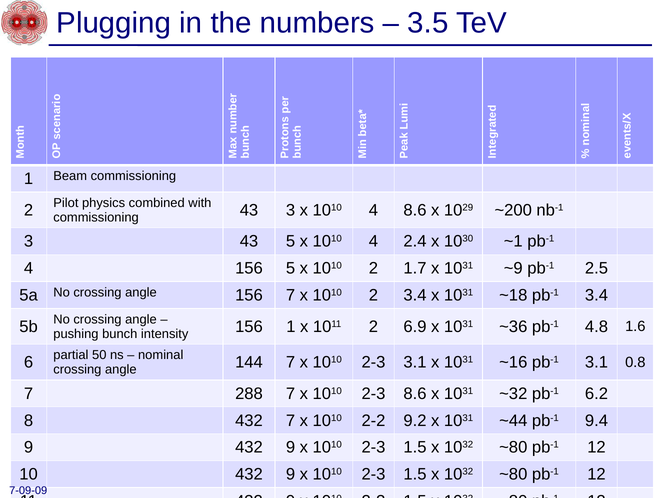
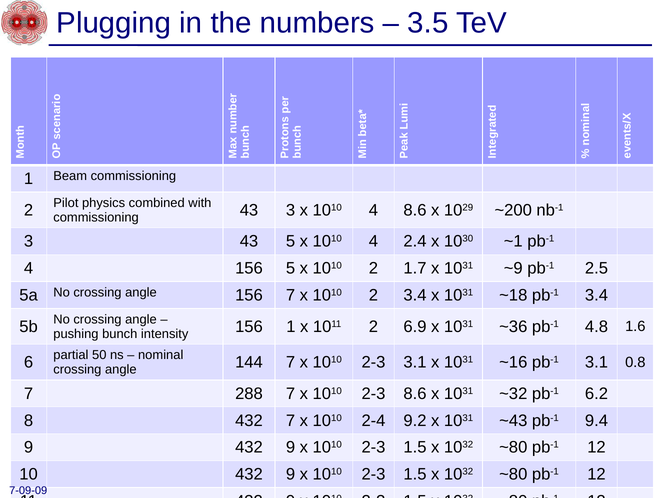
2-2: 2-2 -> 2-4
~44: ~44 -> ~43
